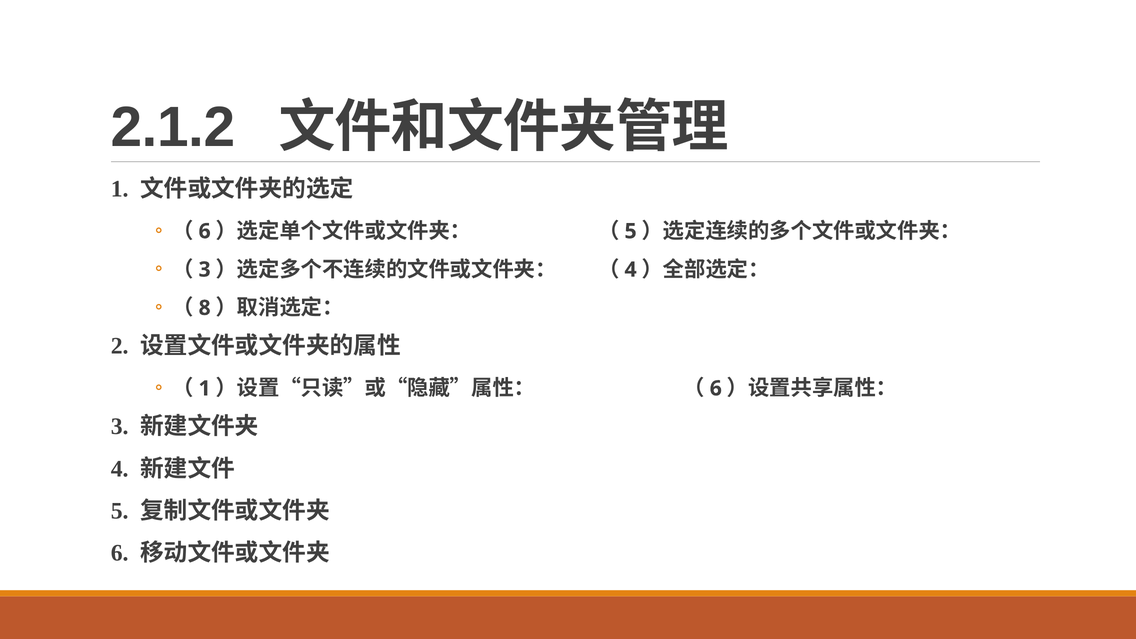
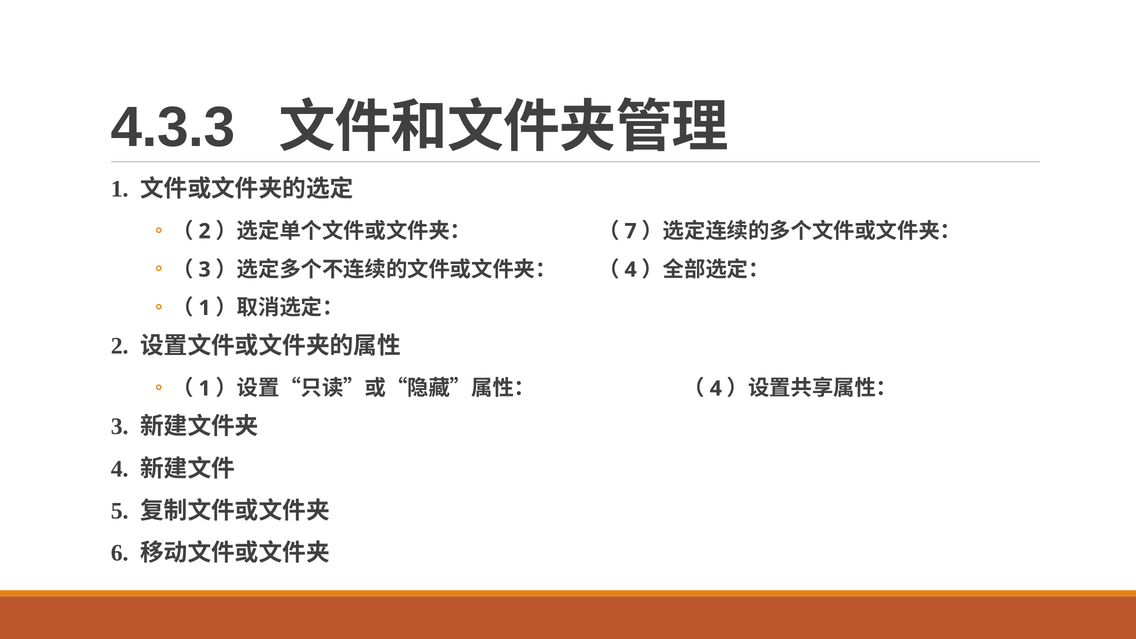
2.1.2: 2.1.2 -> 4.3.3
6 at (205, 231): 6 -> 2
5 at (631, 231): 5 -> 7
8 at (205, 308): 8 -> 1
6 at (716, 388): 6 -> 4
